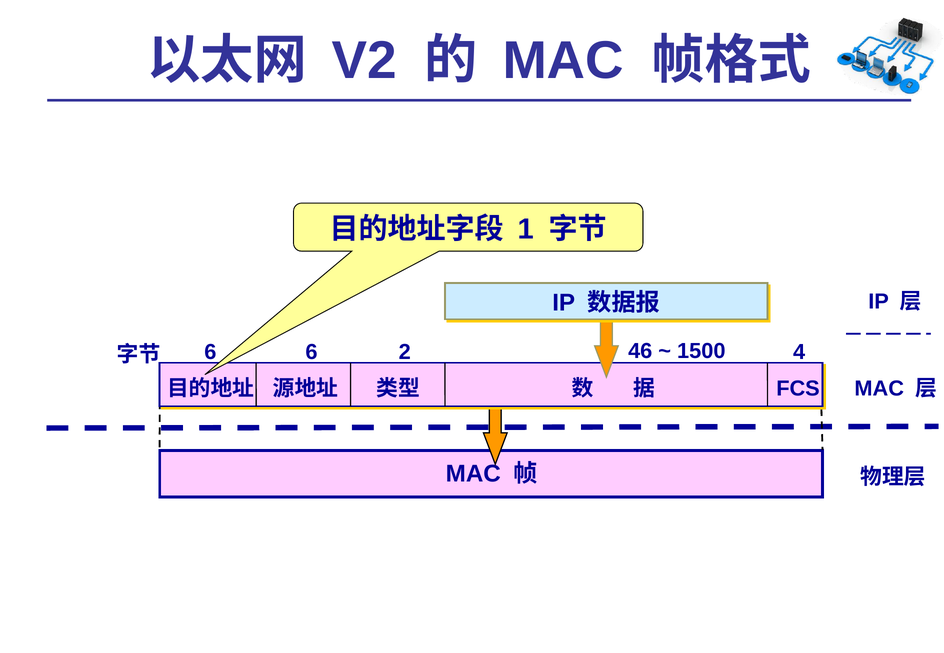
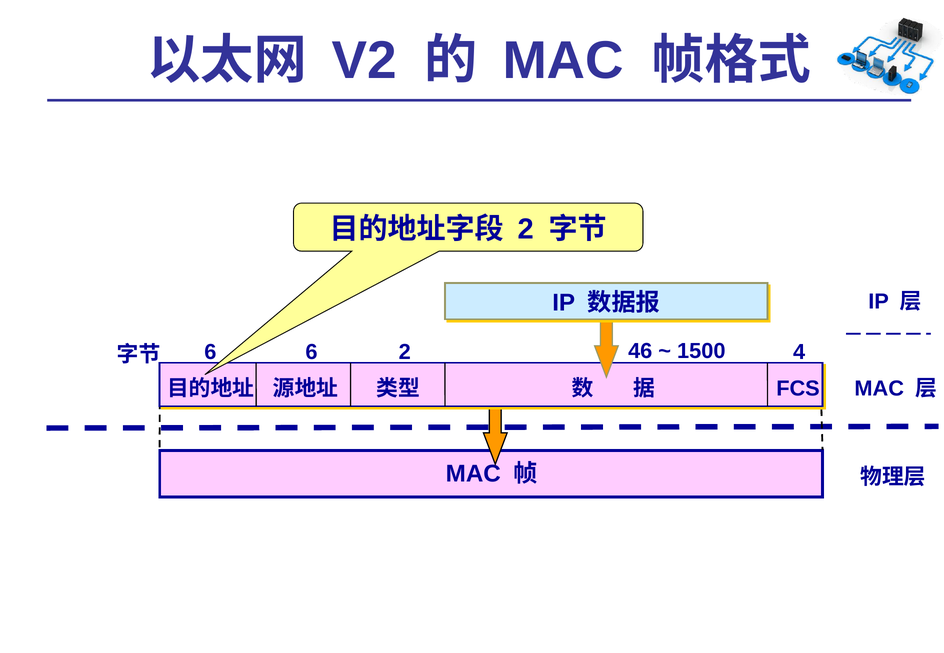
1 at (526, 229): 1 -> 2
